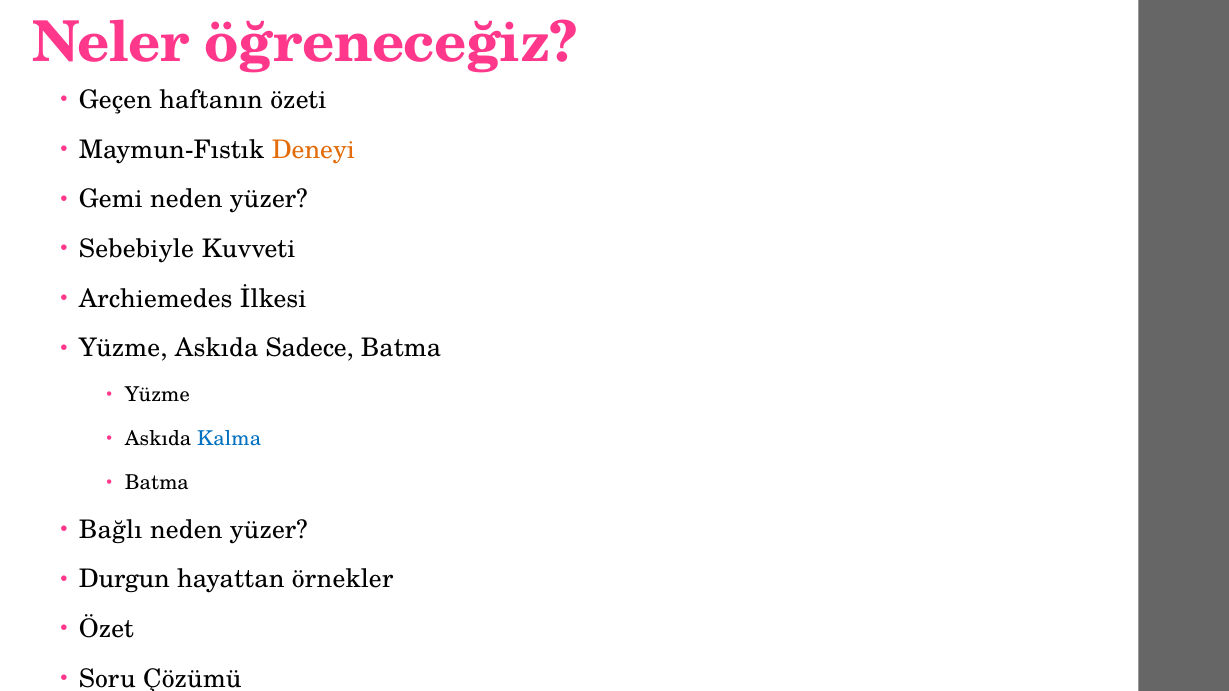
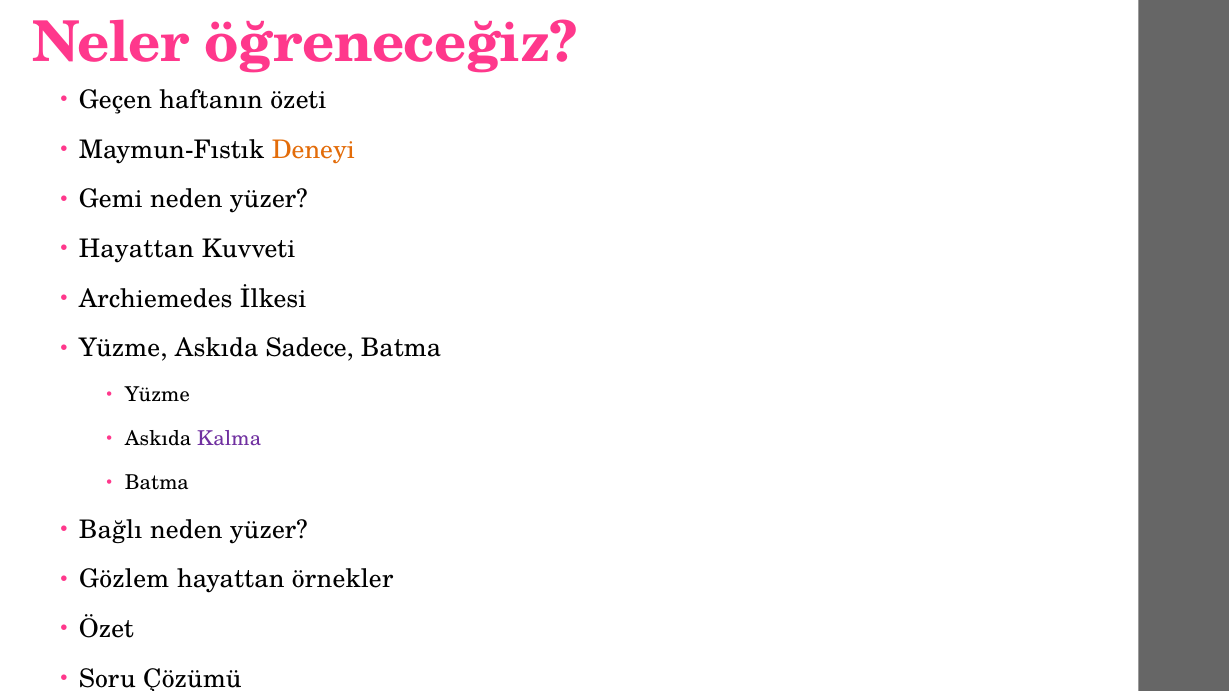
Sebebiyle at (136, 249): Sebebiyle -> Hayattan
Kalma colour: blue -> purple
Durgun: Durgun -> Gözlem
